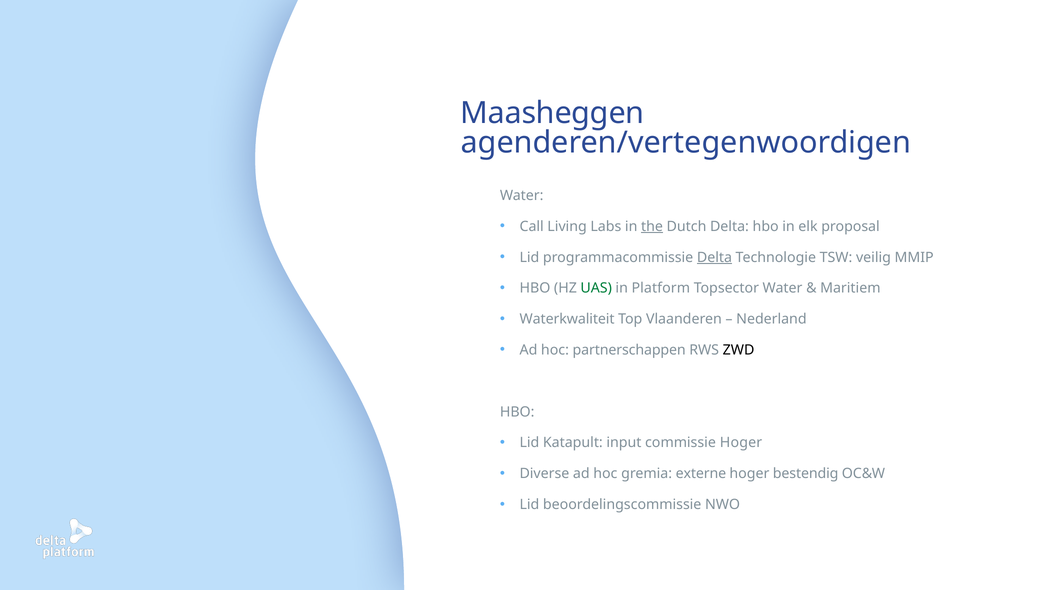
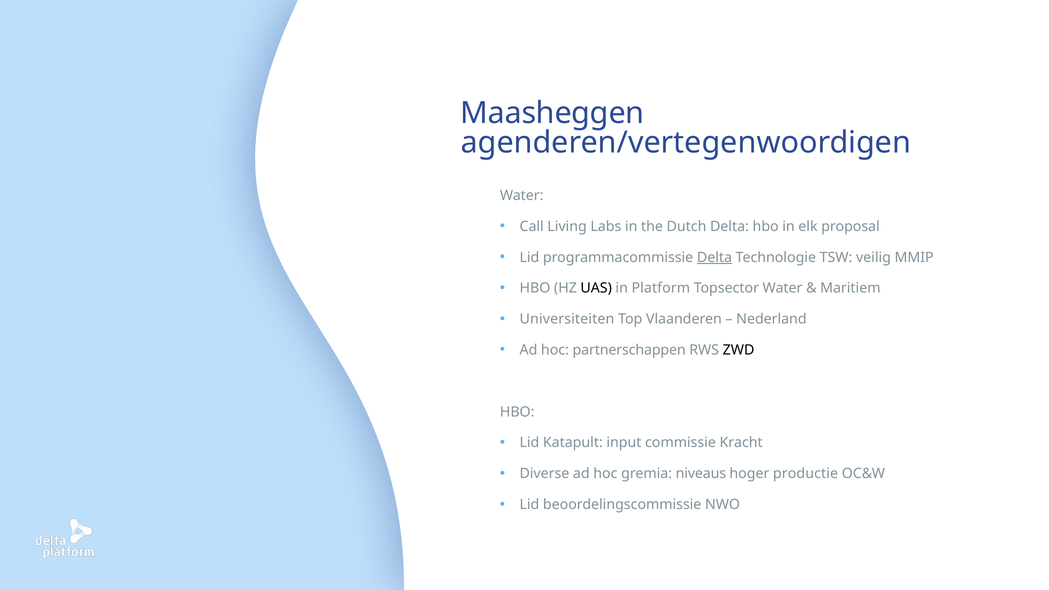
the underline: present -> none
UAS colour: green -> black
Waterkwaliteit: Waterkwaliteit -> Universiteiten
commissie Hoger: Hoger -> Kracht
externe: externe -> niveaus
bestendig: bestendig -> productie
